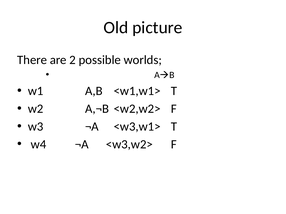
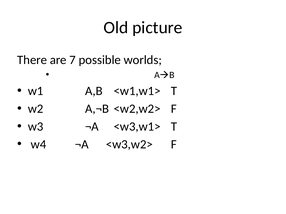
2: 2 -> 7
